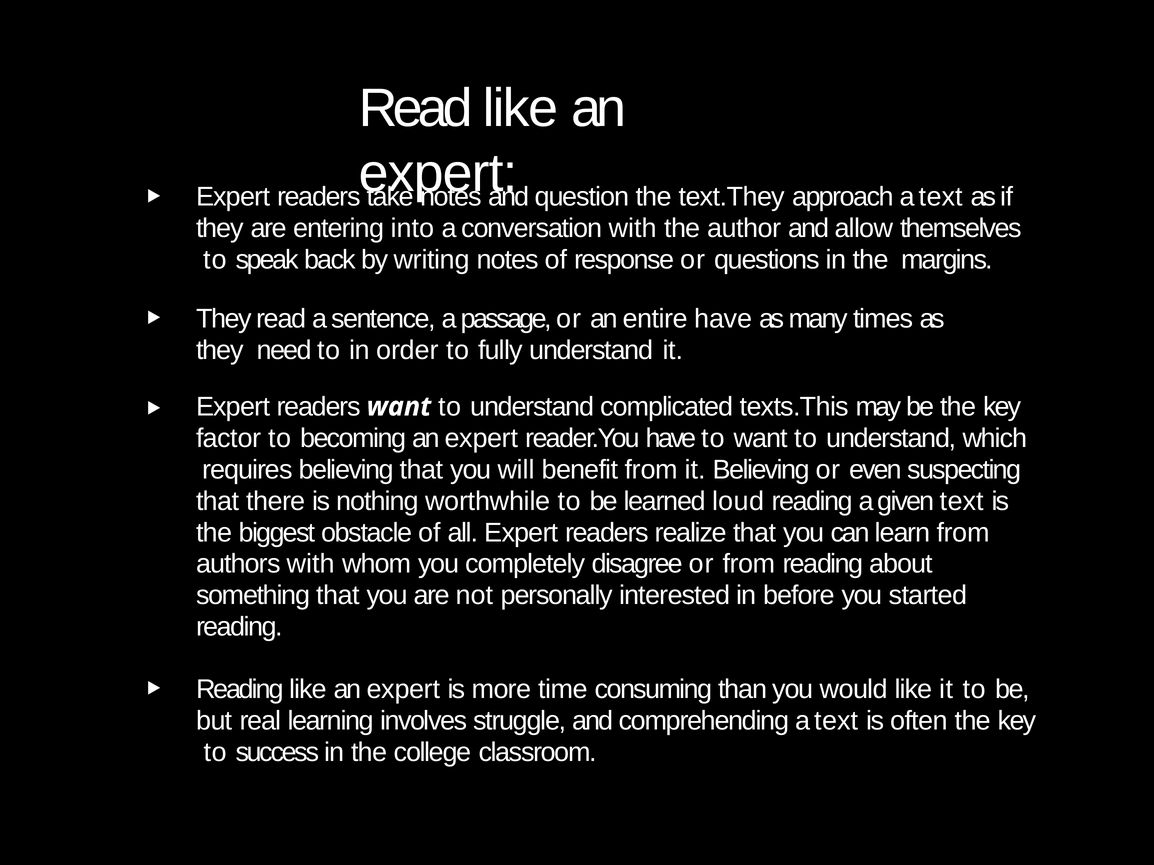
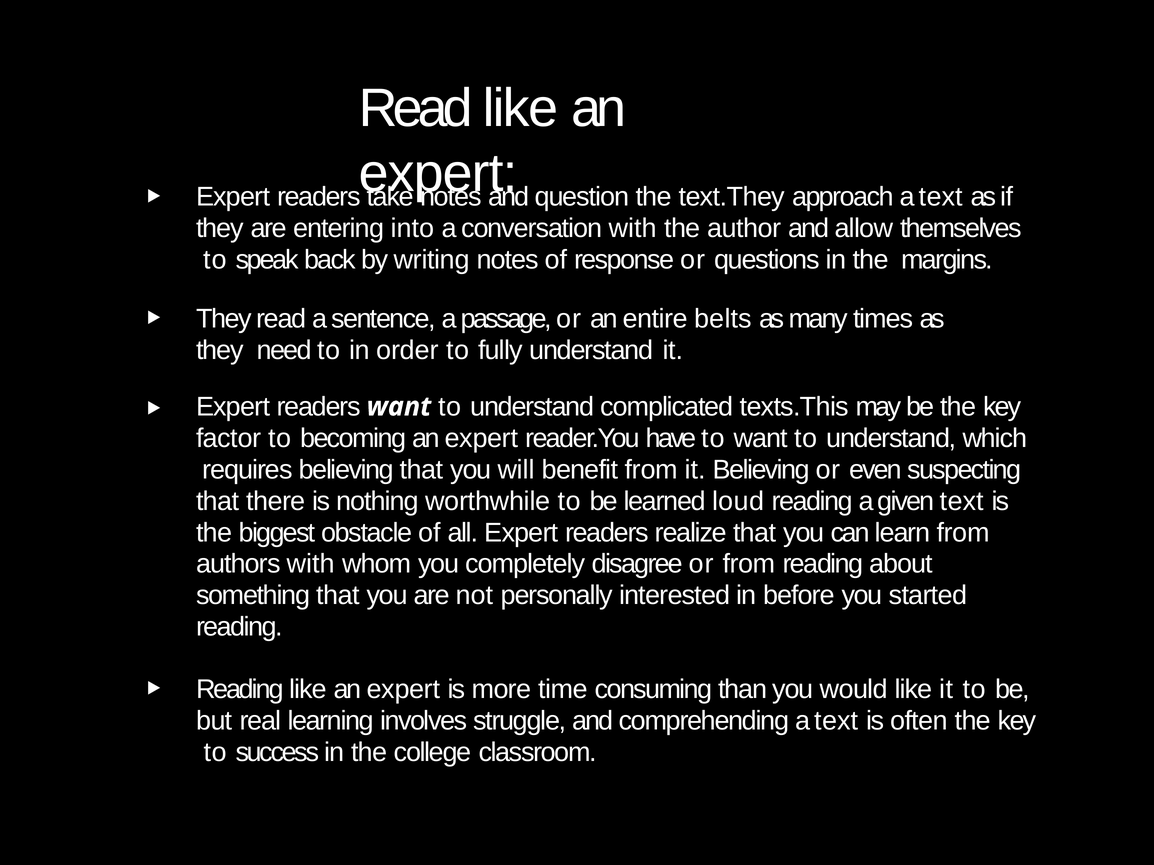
entire have: have -> belts
